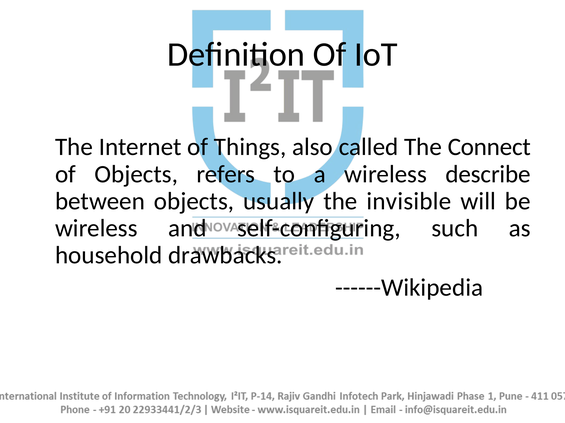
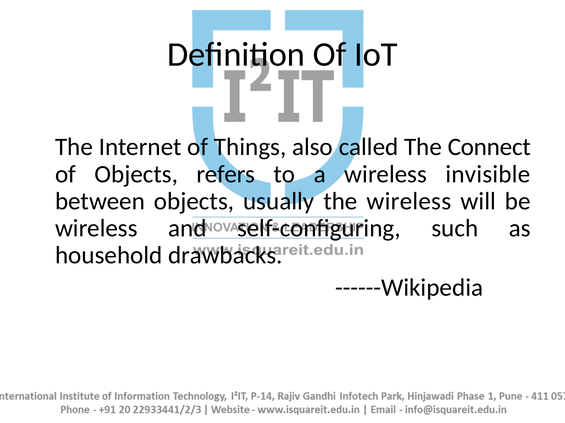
describe: describe -> invisible
the invisible: invisible -> wireless
